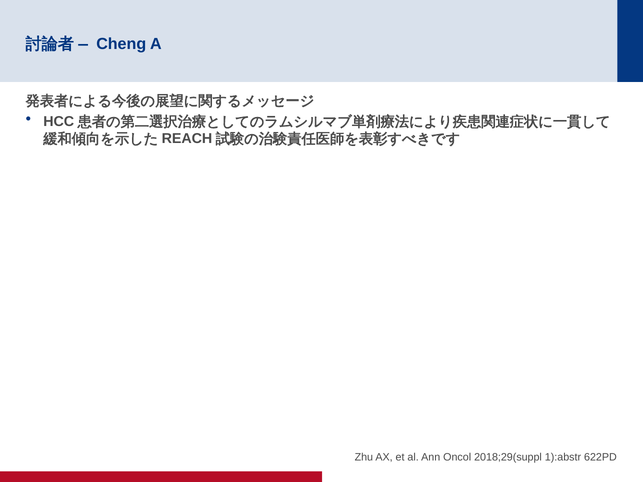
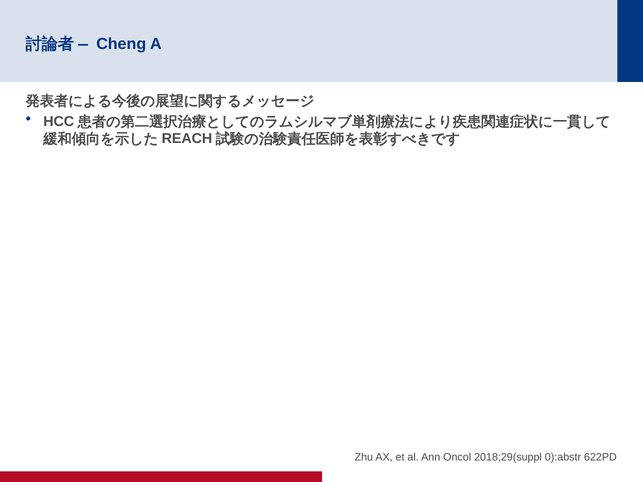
1):abstr: 1):abstr -> 0):abstr
